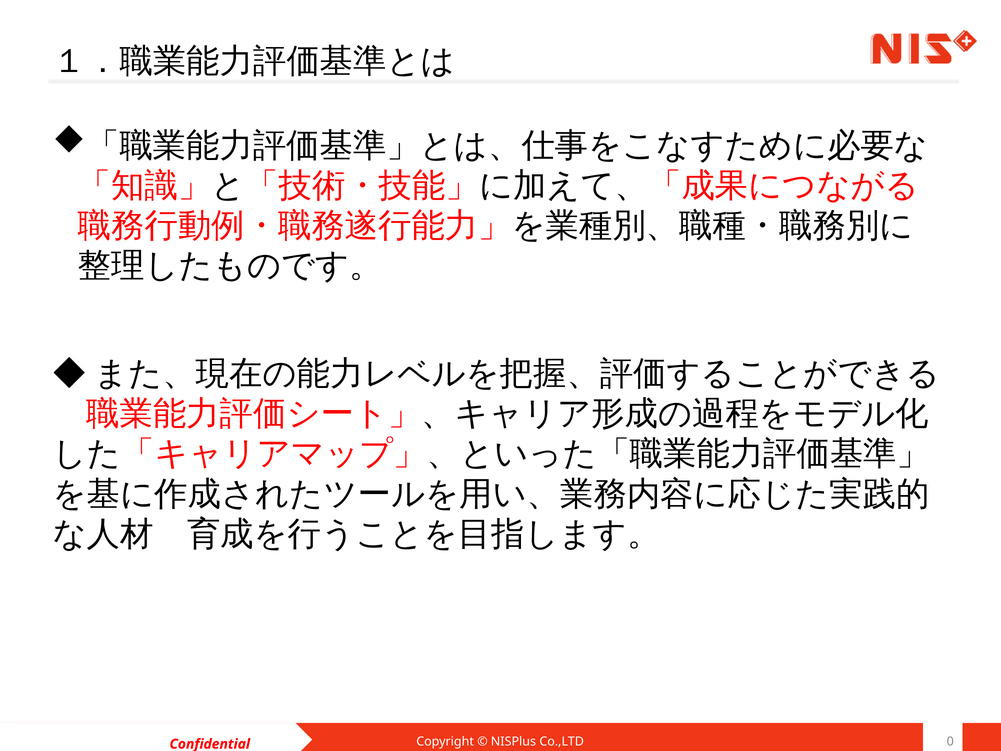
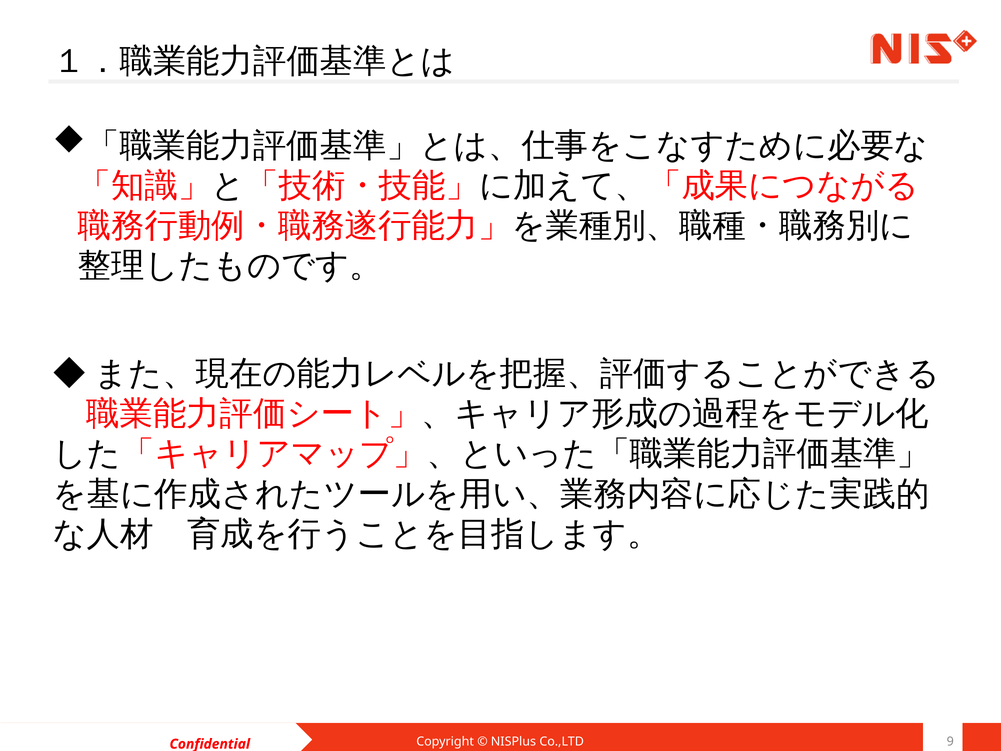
0: 0 -> 9
